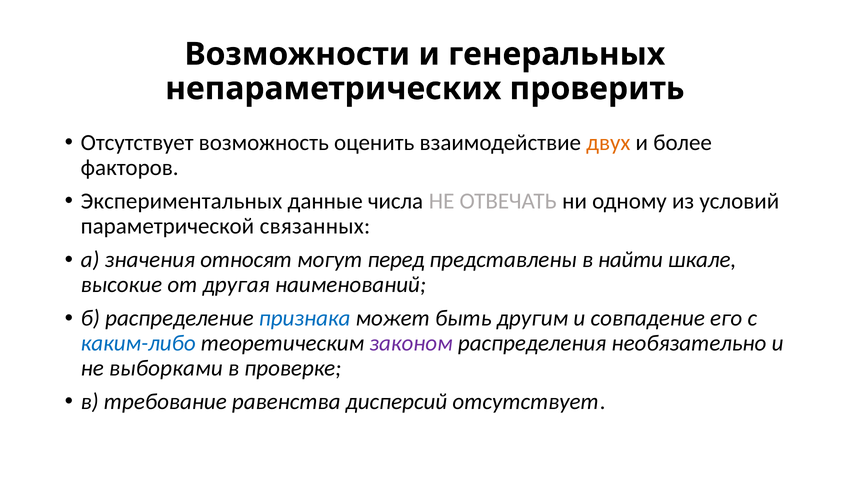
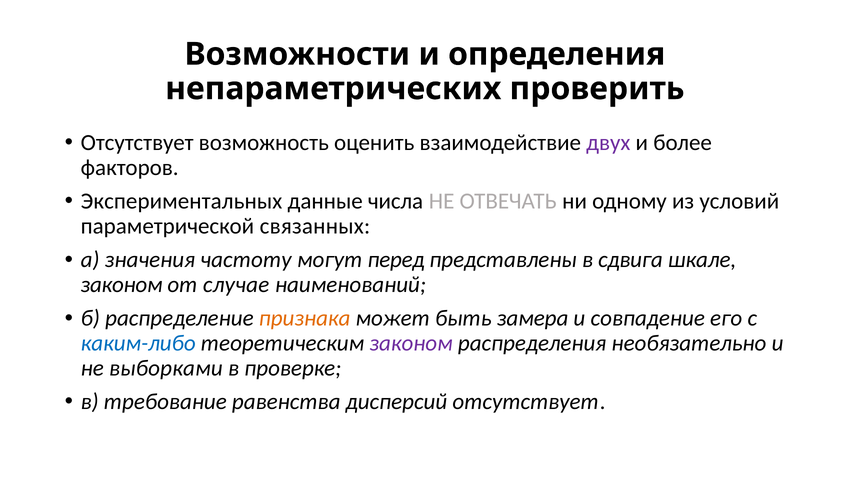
генеральных: генеральных -> определения
двух colour: orange -> purple
относят: относят -> частоту
найти: найти -> сдвига
высокие at (121, 285): высокие -> законом
другая: другая -> случае
признака colour: blue -> orange
другим: другим -> замера
